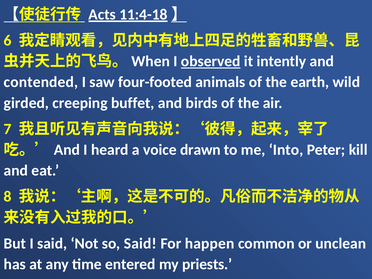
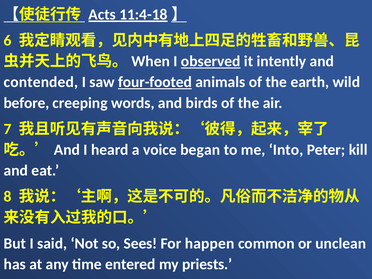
four-footed underline: none -> present
girded: girded -> before
buffet: buffet -> words
drawn: drawn -> began
so Said: Said -> Sees
